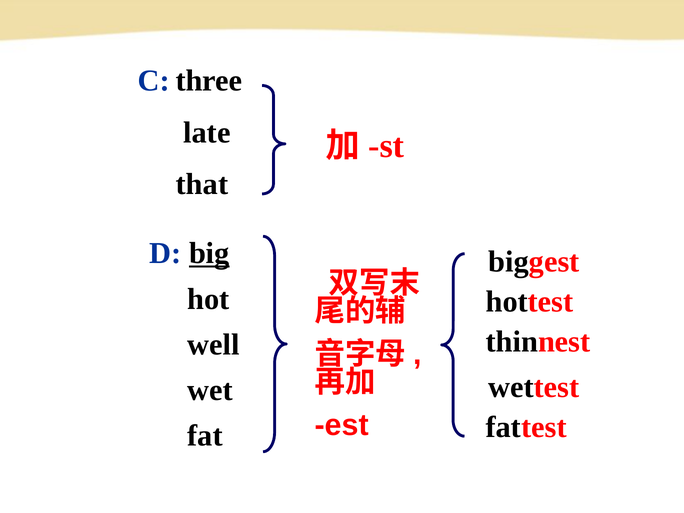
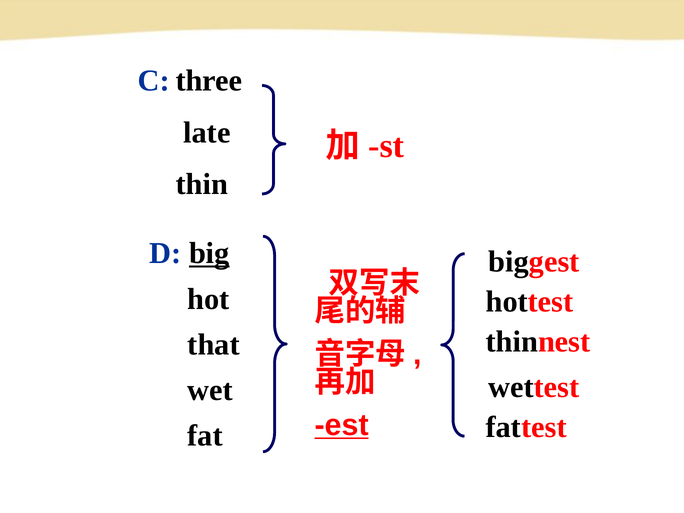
that: that -> thin
well: well -> that
est underline: none -> present
